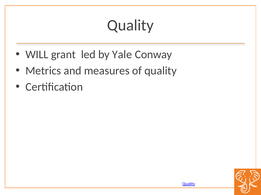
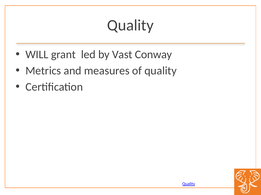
Yale: Yale -> Vast
